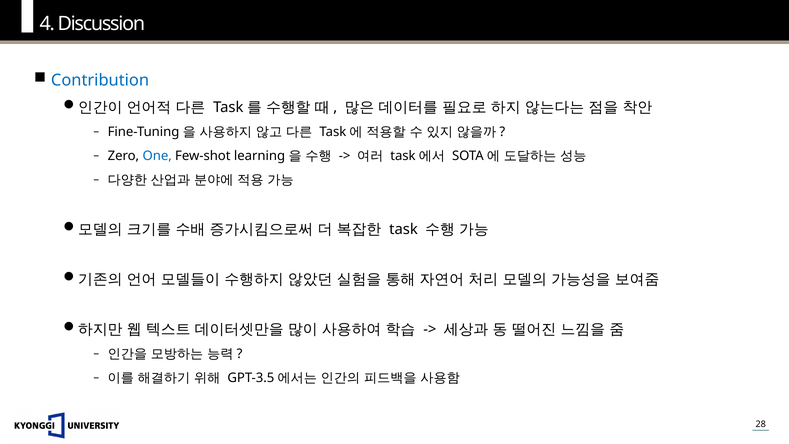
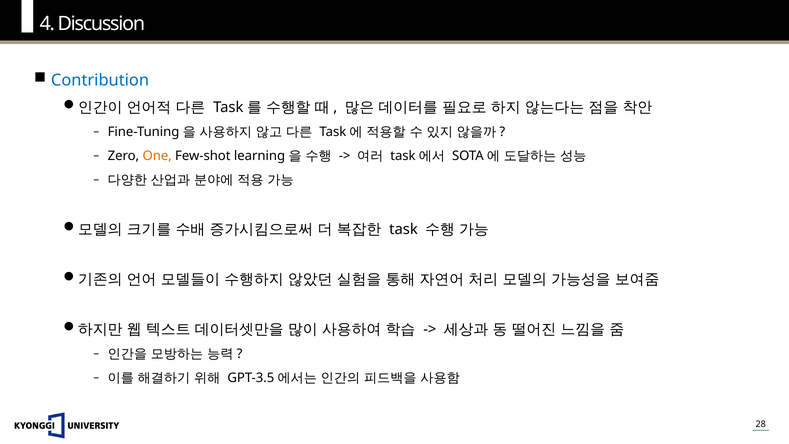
One colour: blue -> orange
